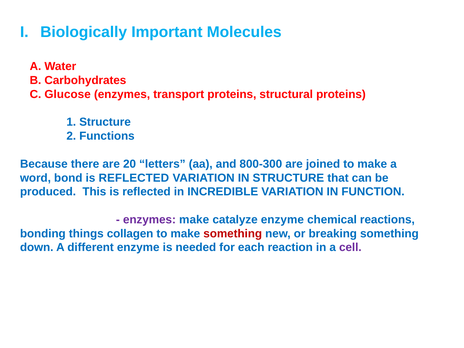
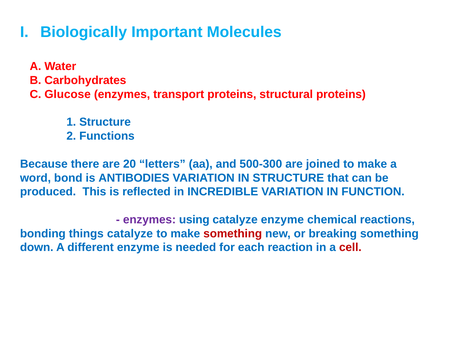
800-300: 800-300 -> 500-300
REFLECTED at (134, 178): REFLECTED -> ANTIBODIES
enzymes make: make -> using
things collagen: collagen -> catalyze
cell colour: purple -> red
